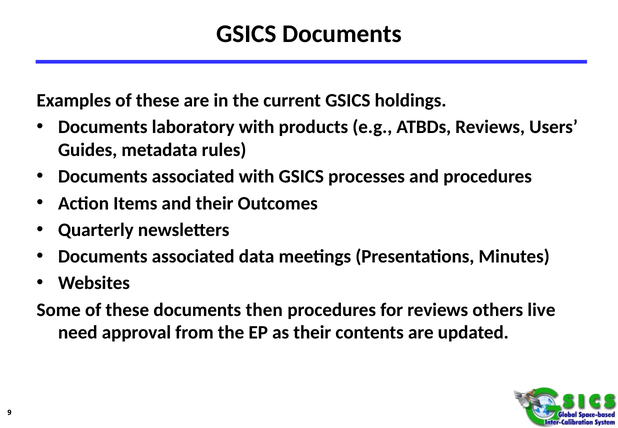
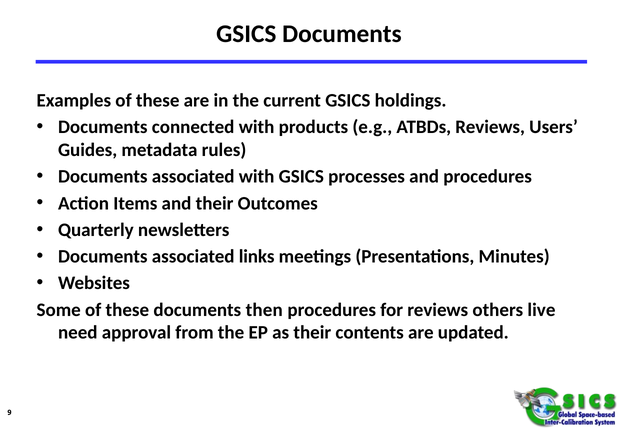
laboratory: laboratory -> connected
data: data -> links
